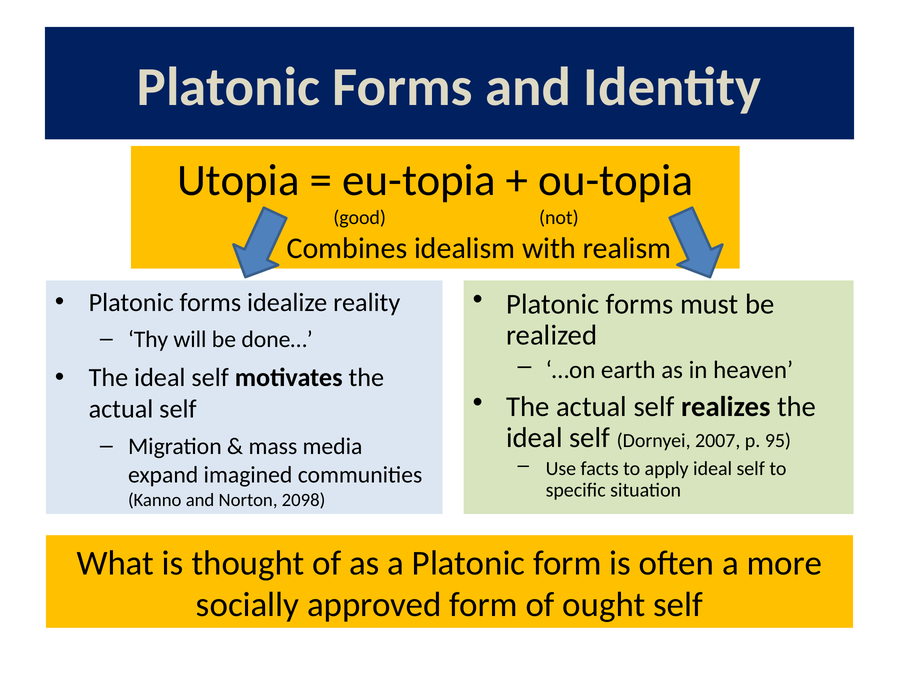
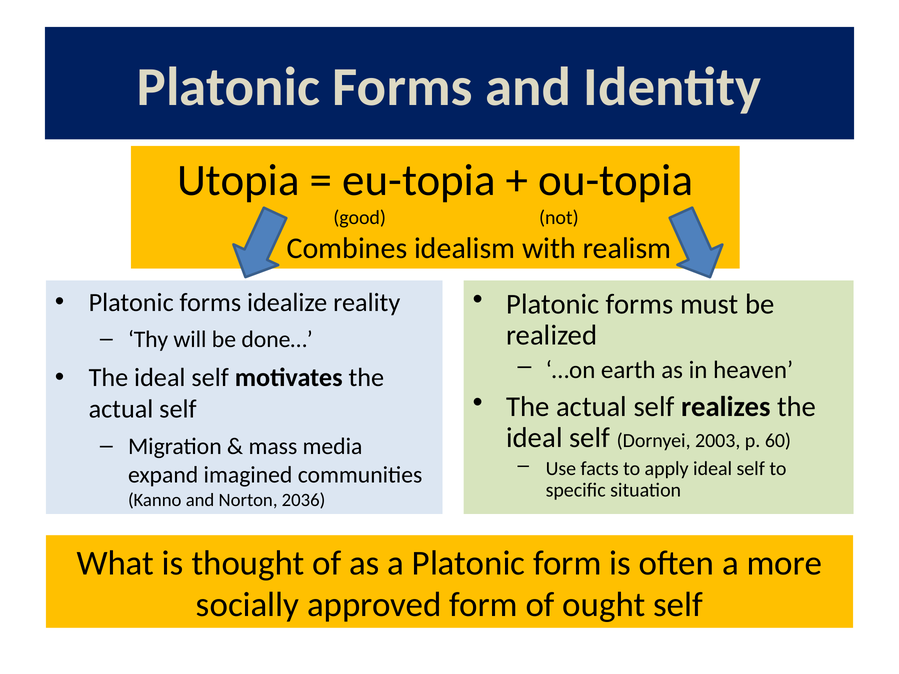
2007: 2007 -> 2003
95: 95 -> 60
2098: 2098 -> 2036
